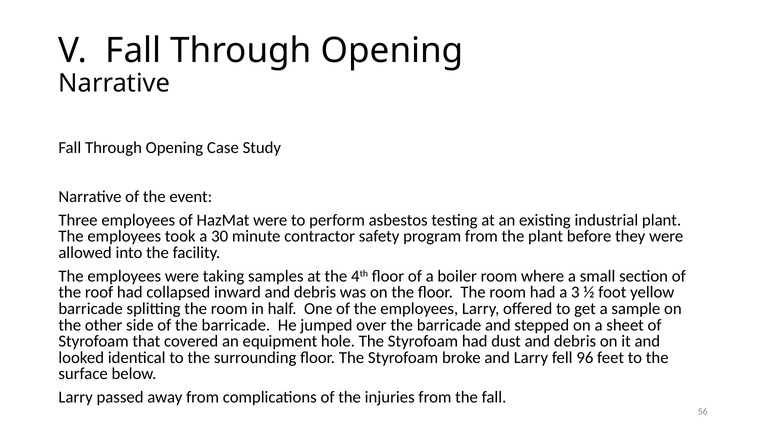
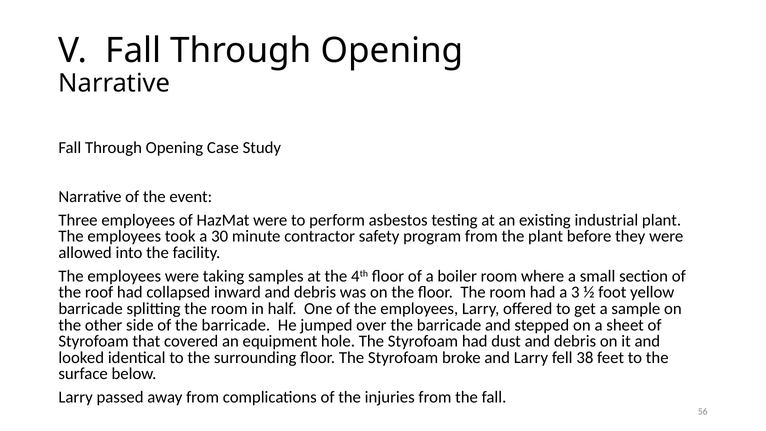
96: 96 -> 38
